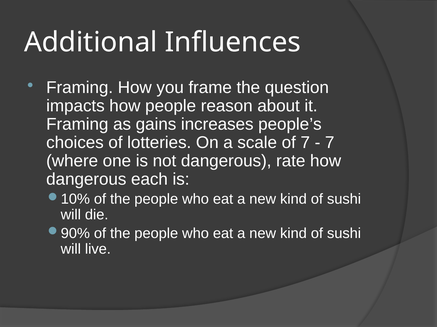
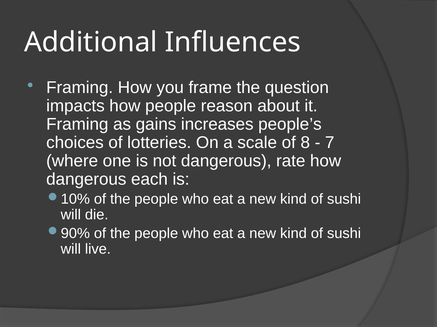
of 7: 7 -> 8
